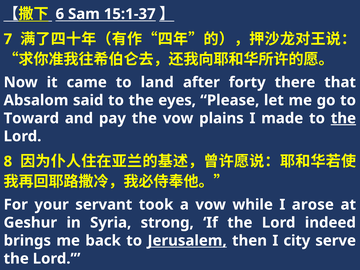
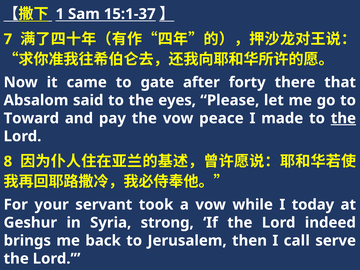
6: 6 -> 1
land: land -> gate
plains: plains -> peace
arose: arose -> today
Jerusalem underline: present -> none
city: city -> call
